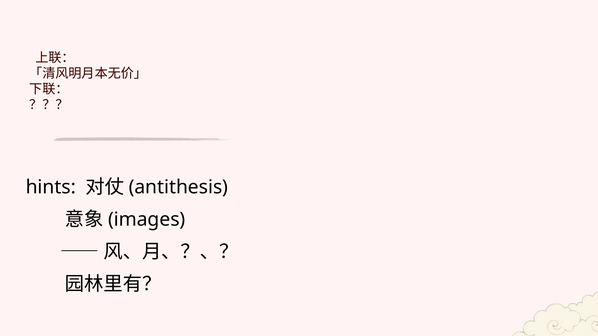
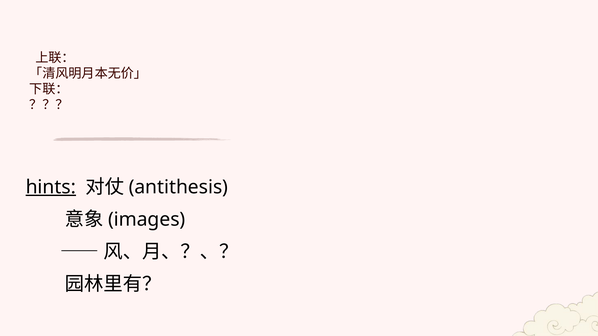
hints underline: none -> present
